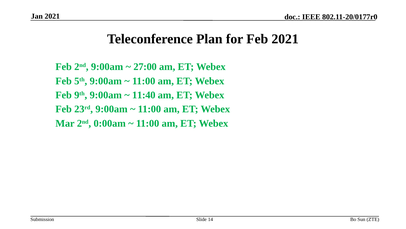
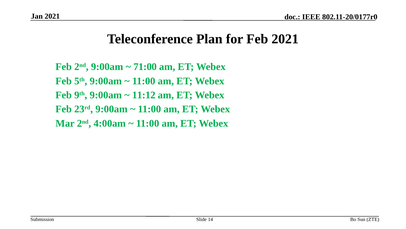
27:00: 27:00 -> 71:00
11:40: 11:40 -> 11:12
0:00am: 0:00am -> 4:00am
